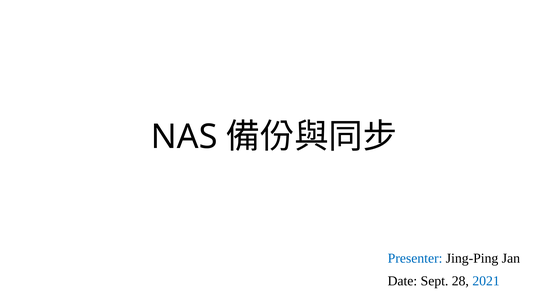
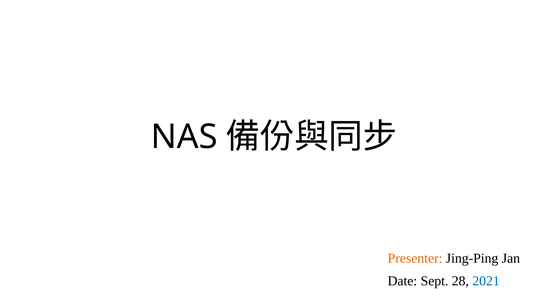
Presenter colour: blue -> orange
